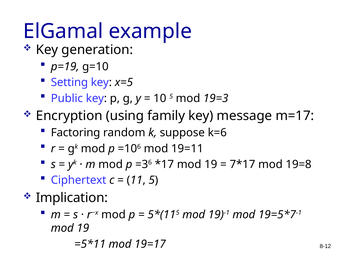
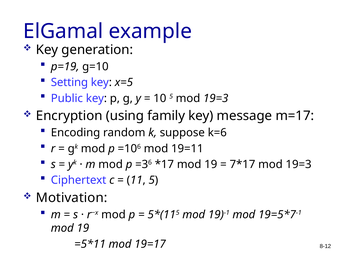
Factoring: Factoring -> Encoding
19=8 at (299, 164): 19=8 -> 19=3
Implication: Implication -> Motivation
